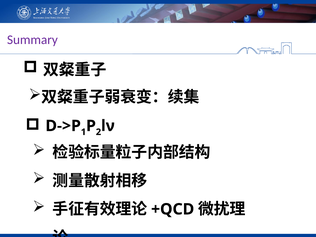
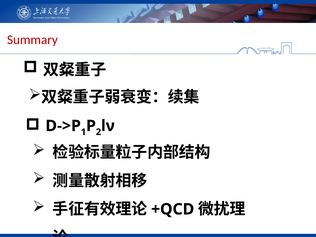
Summary colour: purple -> red
